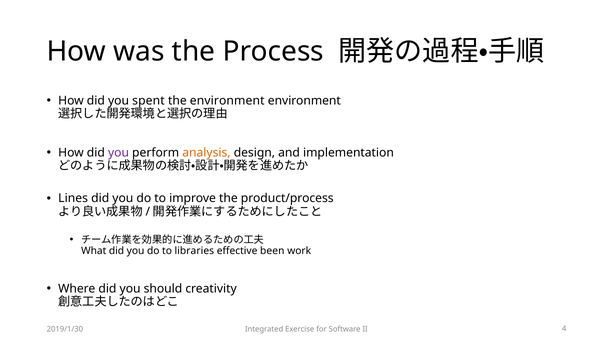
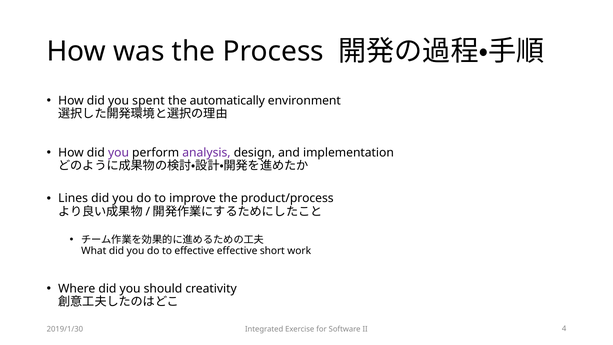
the environment: environment -> automatically
analysis colour: orange -> purple
to libraries: libraries -> effective
been: been -> short
